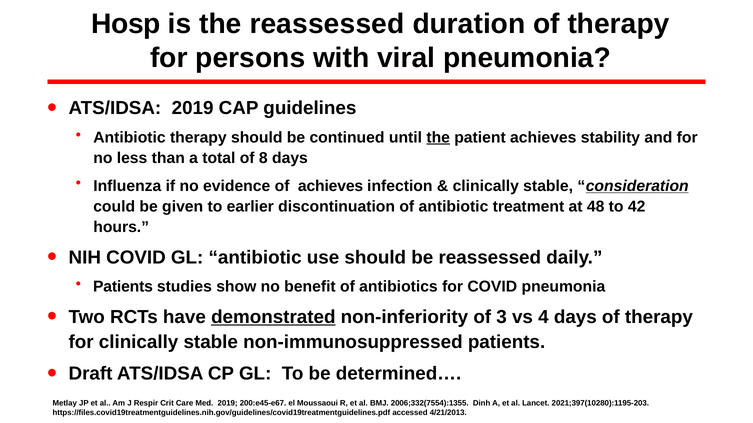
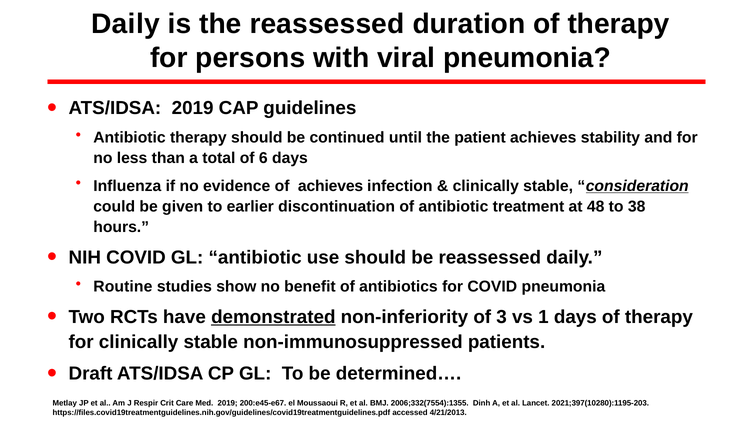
Hosp at (126, 24): Hosp -> Daily
the at (438, 138) underline: present -> none
8: 8 -> 6
42: 42 -> 38
Patients at (123, 287): Patients -> Routine
4: 4 -> 1
